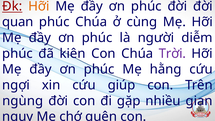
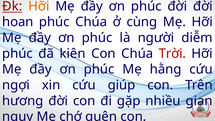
quan: quan -> hoan
Trời colour: purple -> red
ngùng: ngùng -> hương
